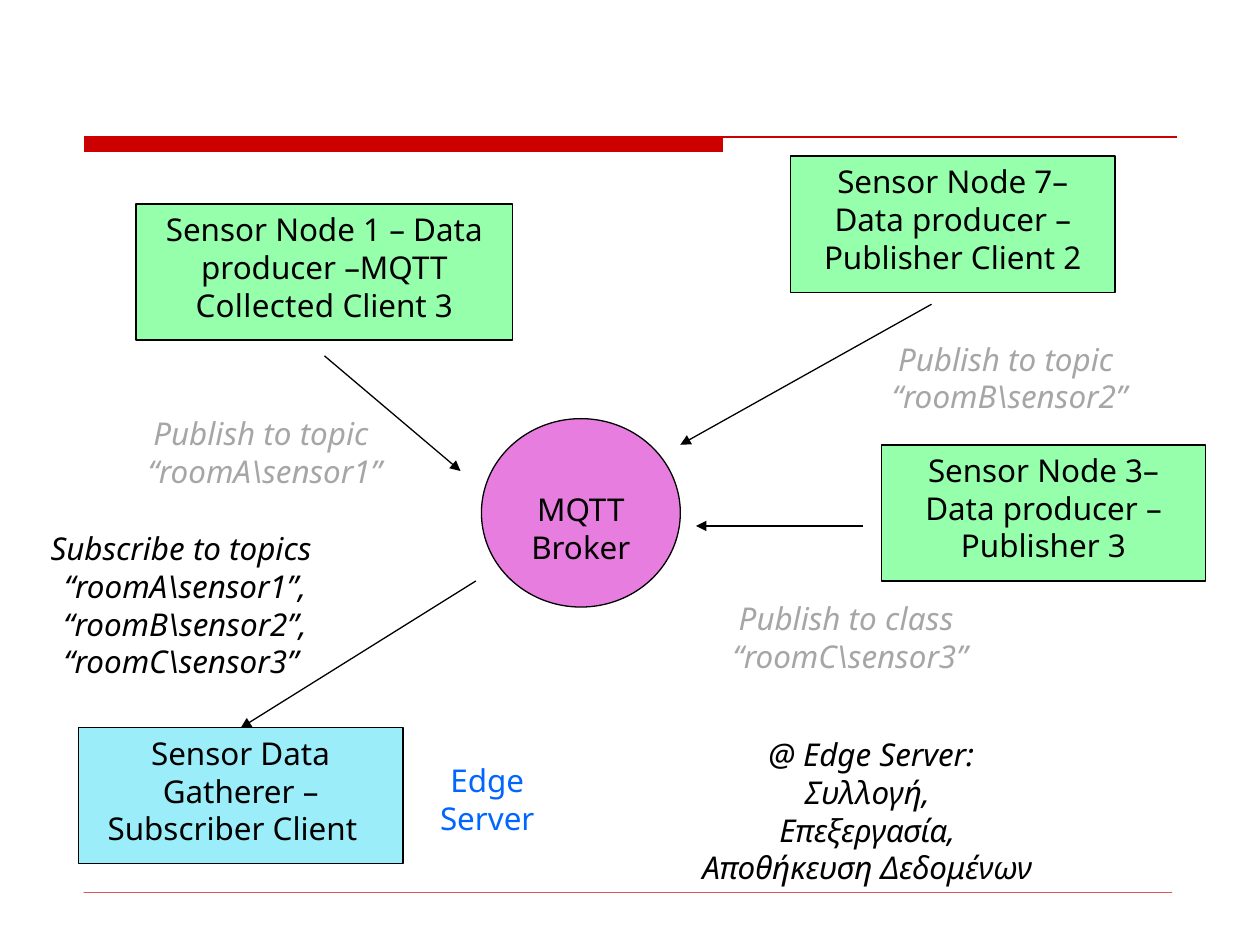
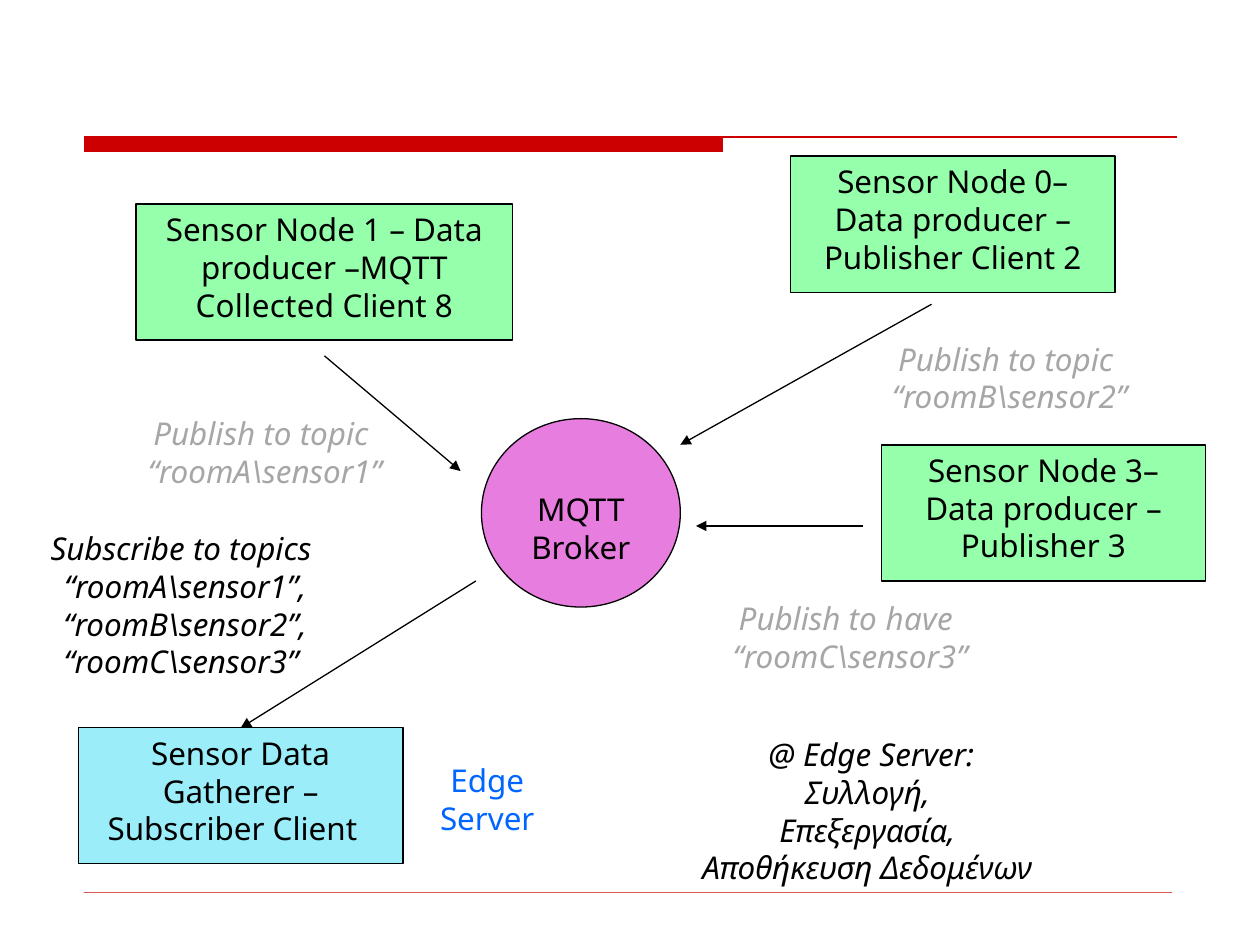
7–: 7– -> 0–
Client 3: 3 -> 8
class: class -> have
